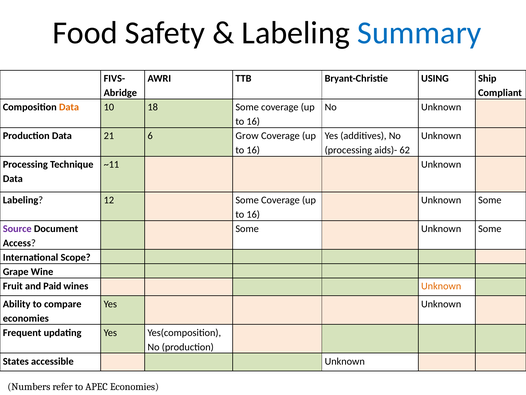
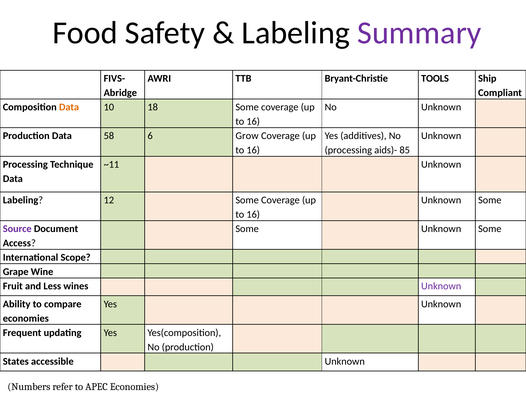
Summary colour: blue -> purple
USING: USING -> TOOLS
21: 21 -> 58
62: 62 -> 85
Paid: Paid -> Less
Unknown at (441, 286) colour: orange -> purple
